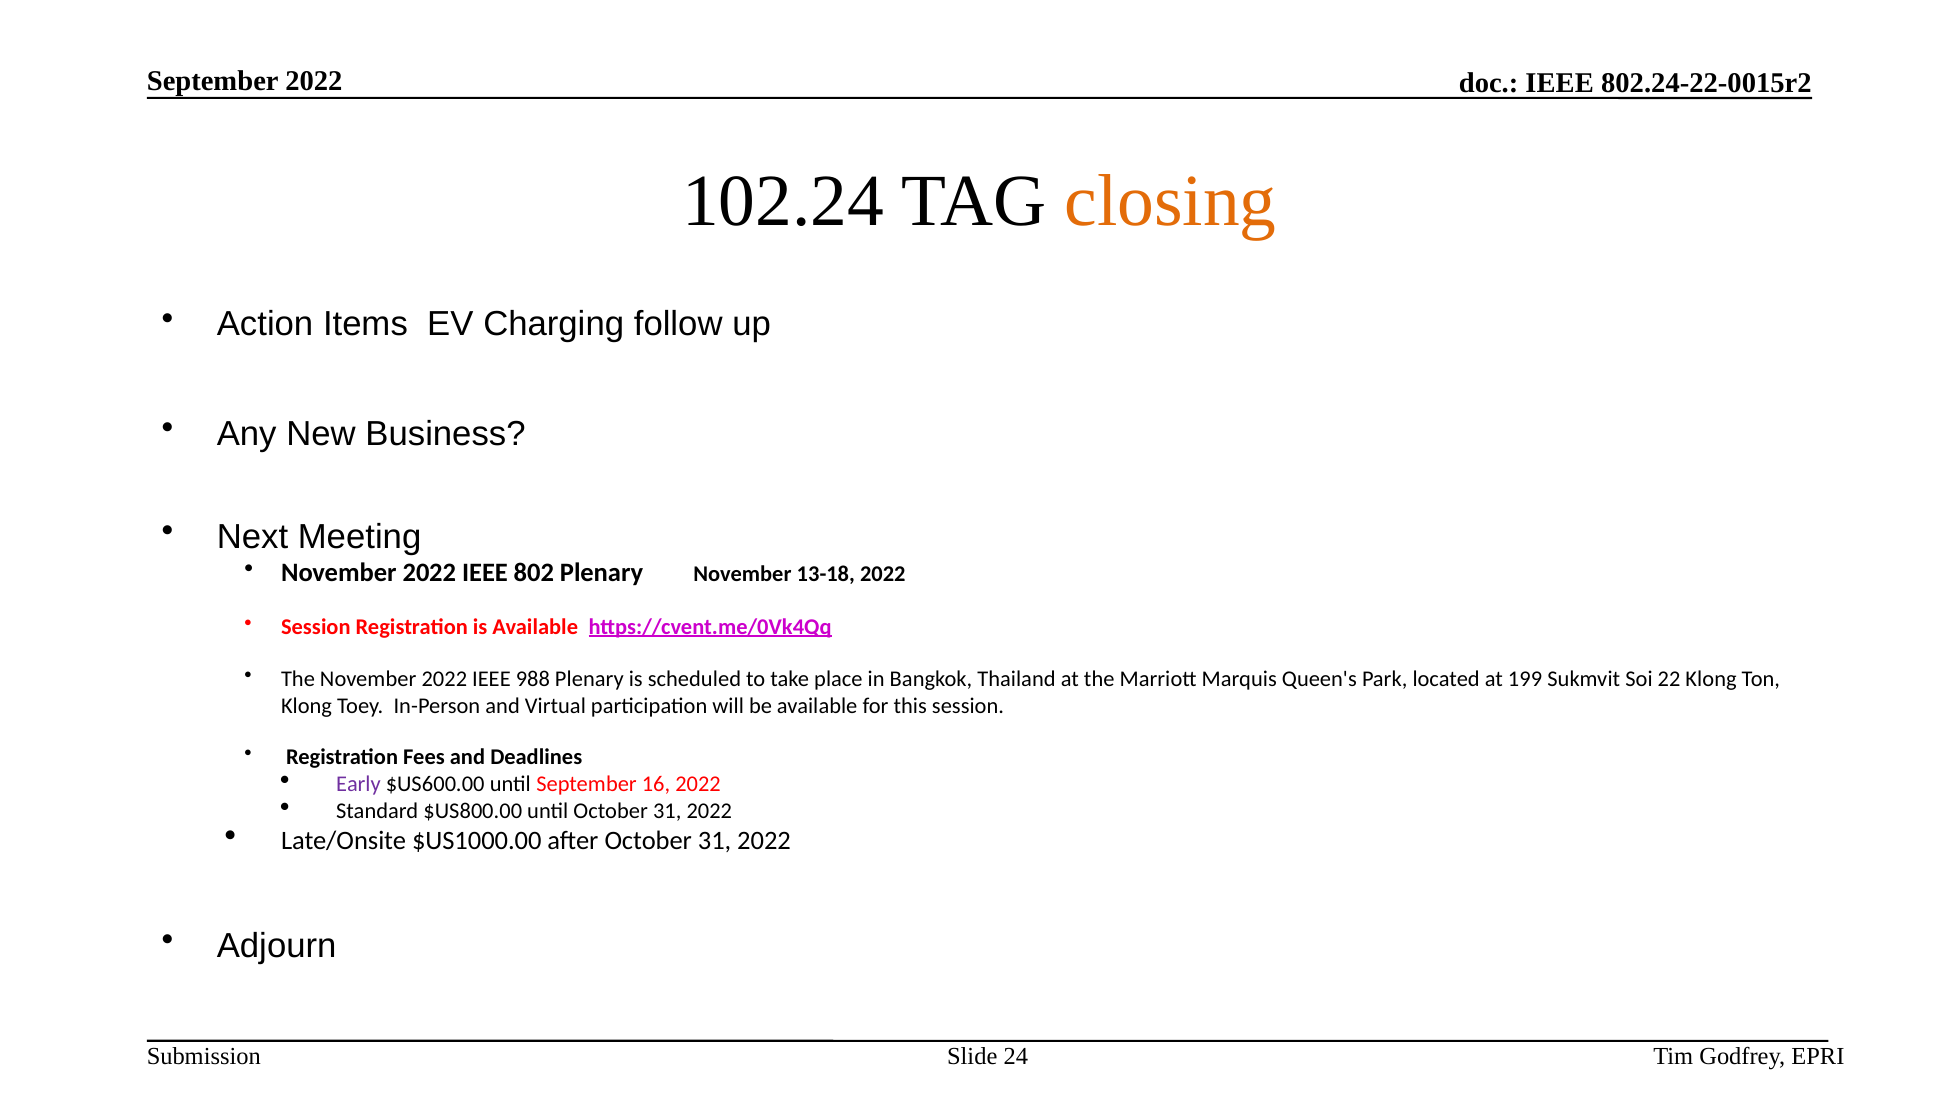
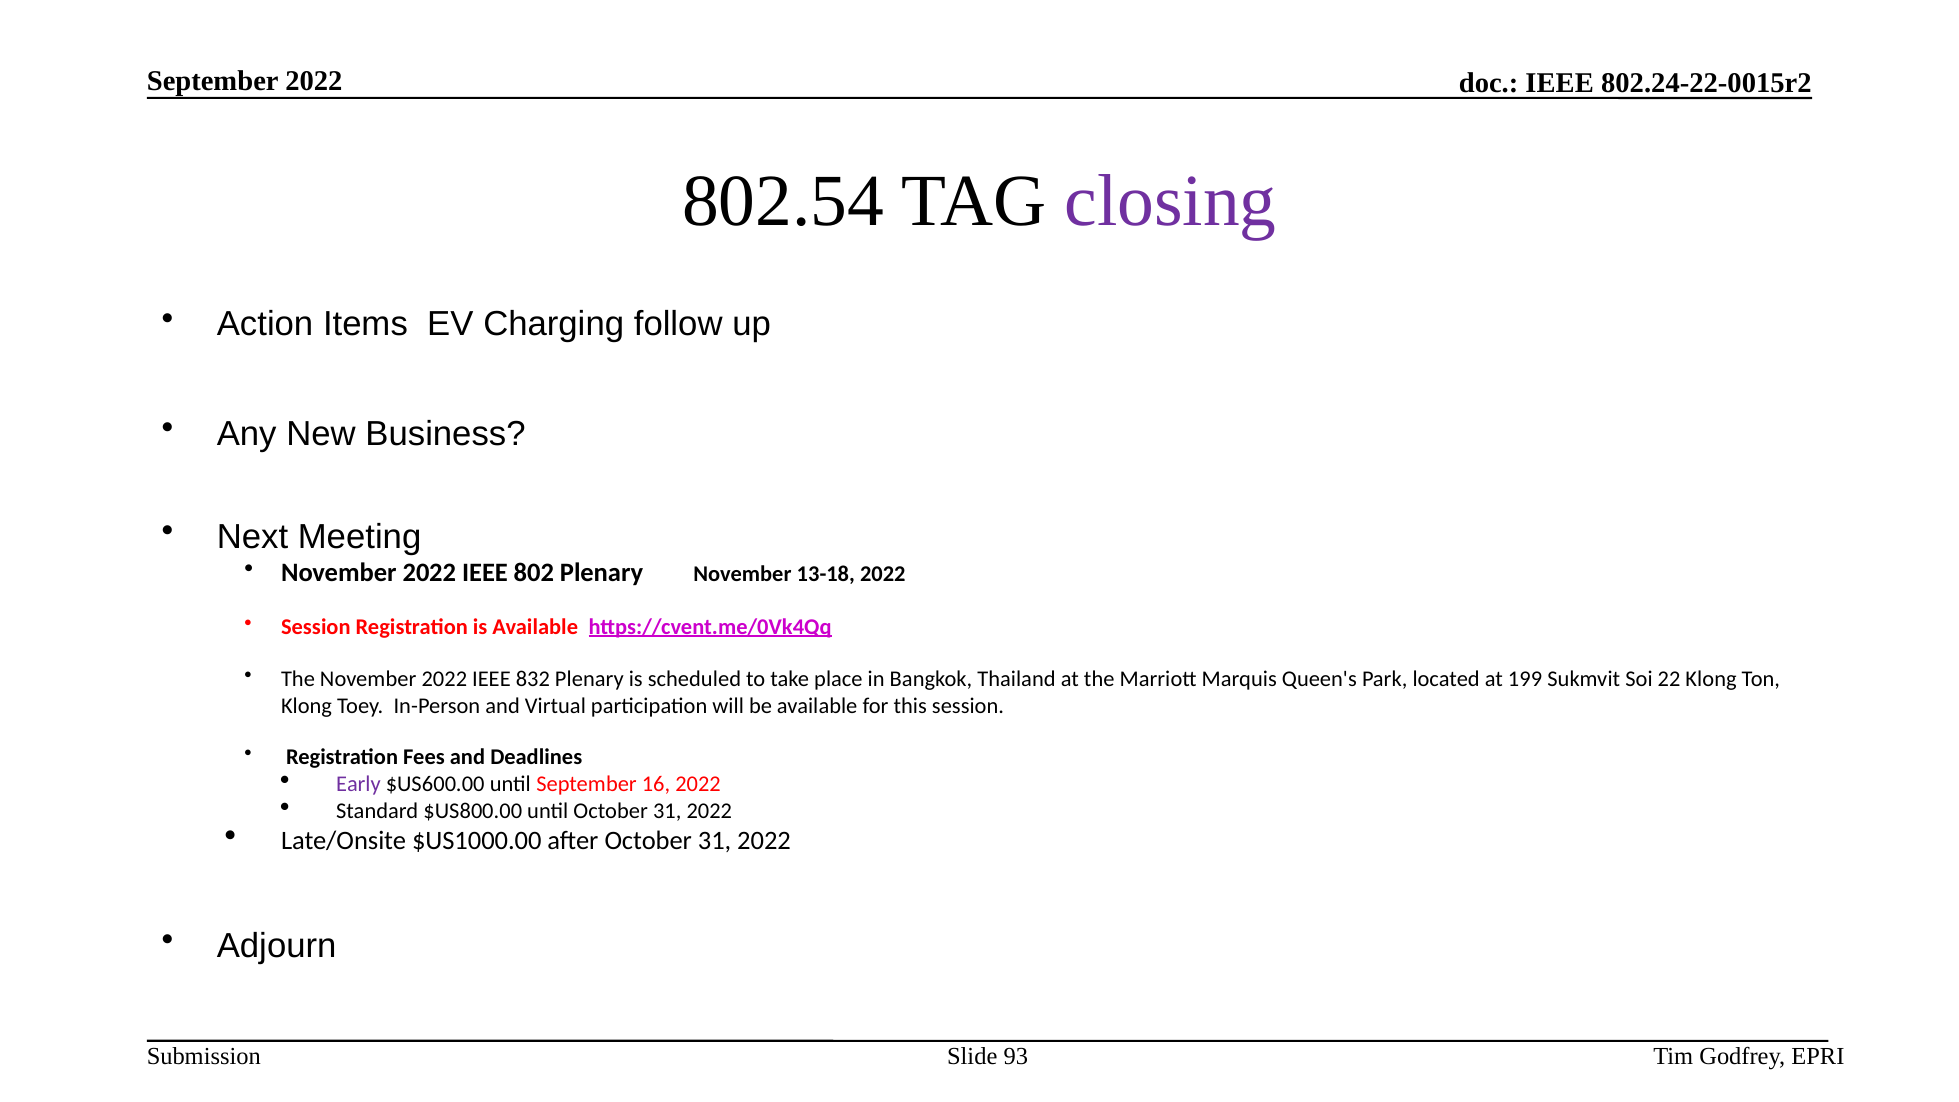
102.24: 102.24 -> 802.54
closing colour: orange -> purple
988: 988 -> 832
24: 24 -> 93
